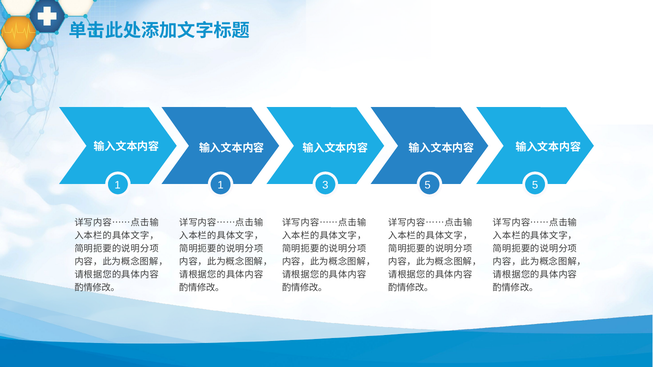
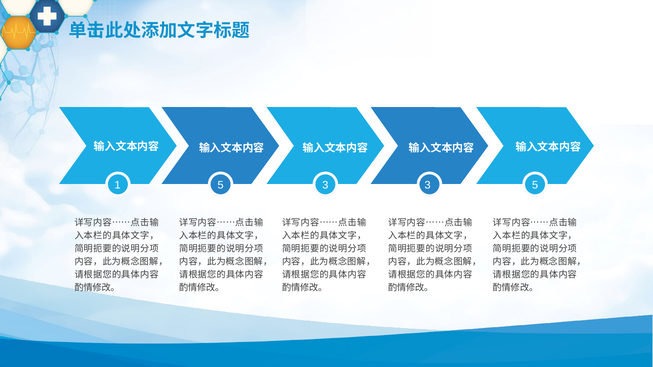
1 1: 1 -> 5
3 5: 5 -> 3
